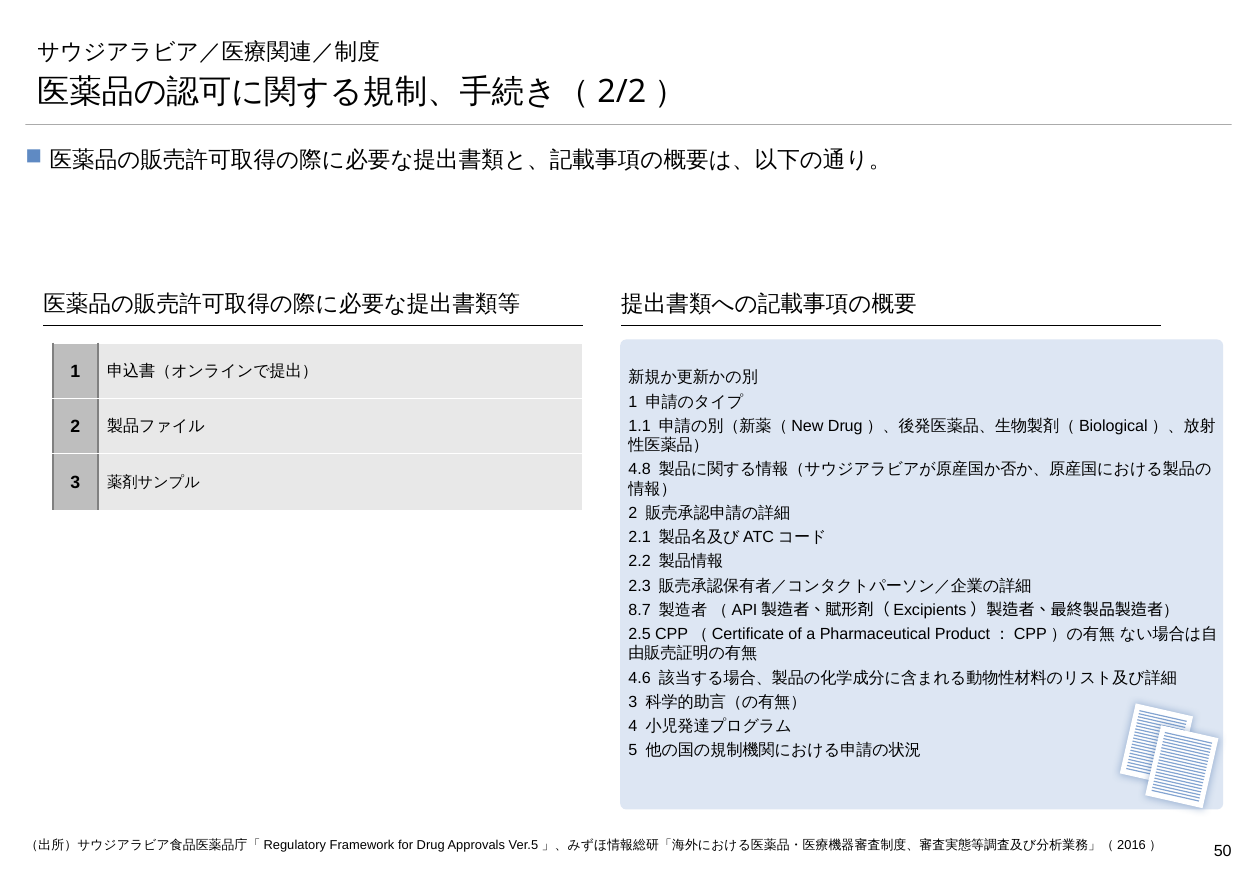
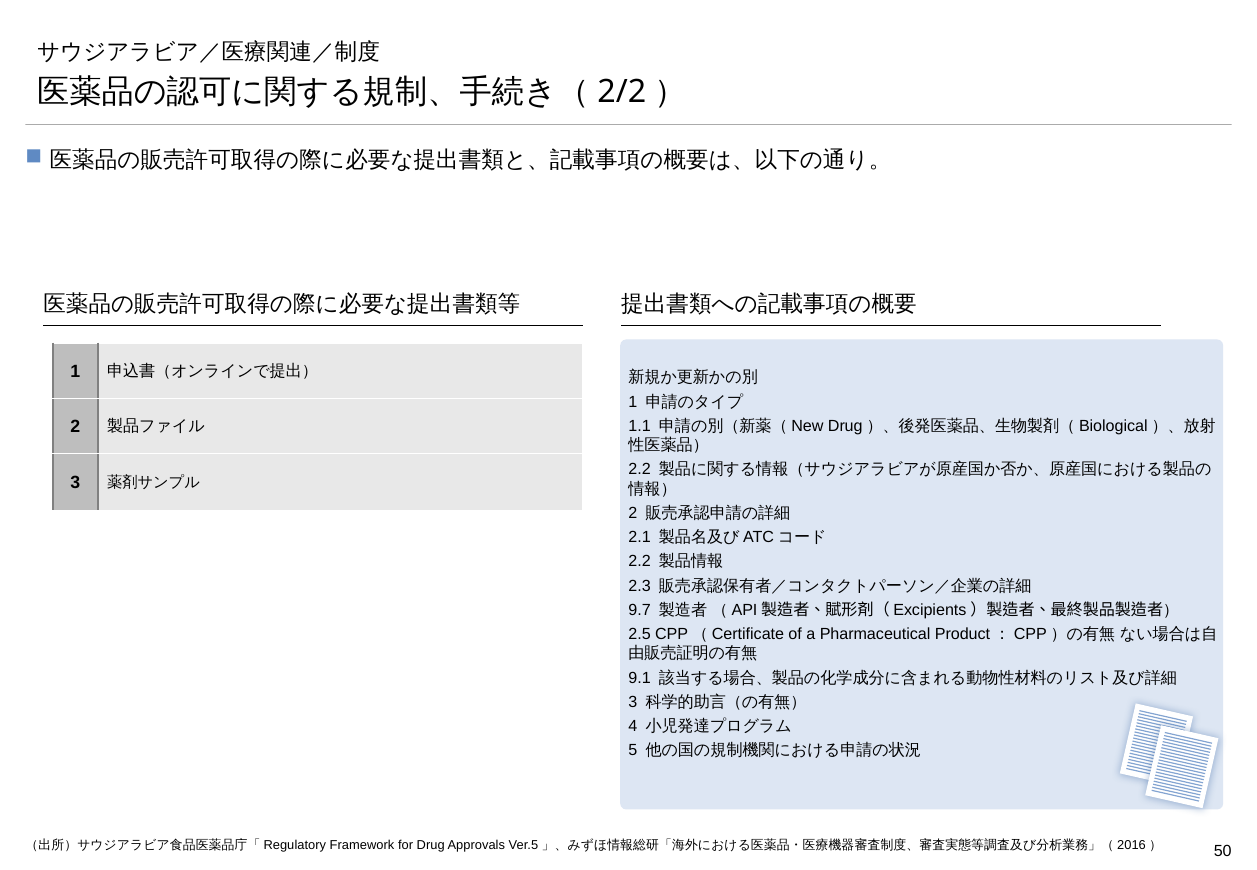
4.8 at (640, 470): 4.8 -> 2.2
8.7: 8.7 -> 9.7
4.6: 4.6 -> 9.1
